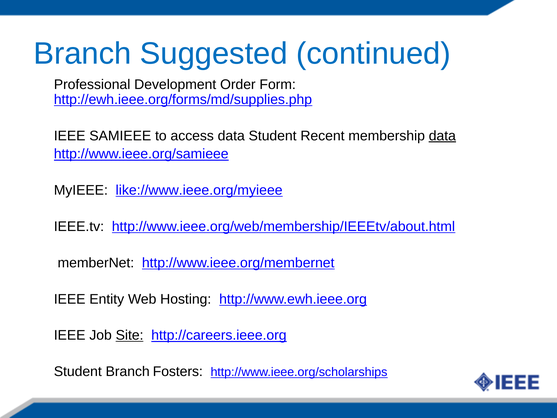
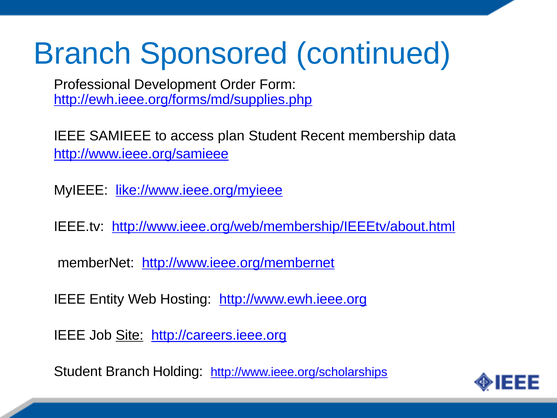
Suggested: Suggested -> Sponsored
access data: data -> plan
data at (442, 136) underline: present -> none
Fosters: Fosters -> Holding
